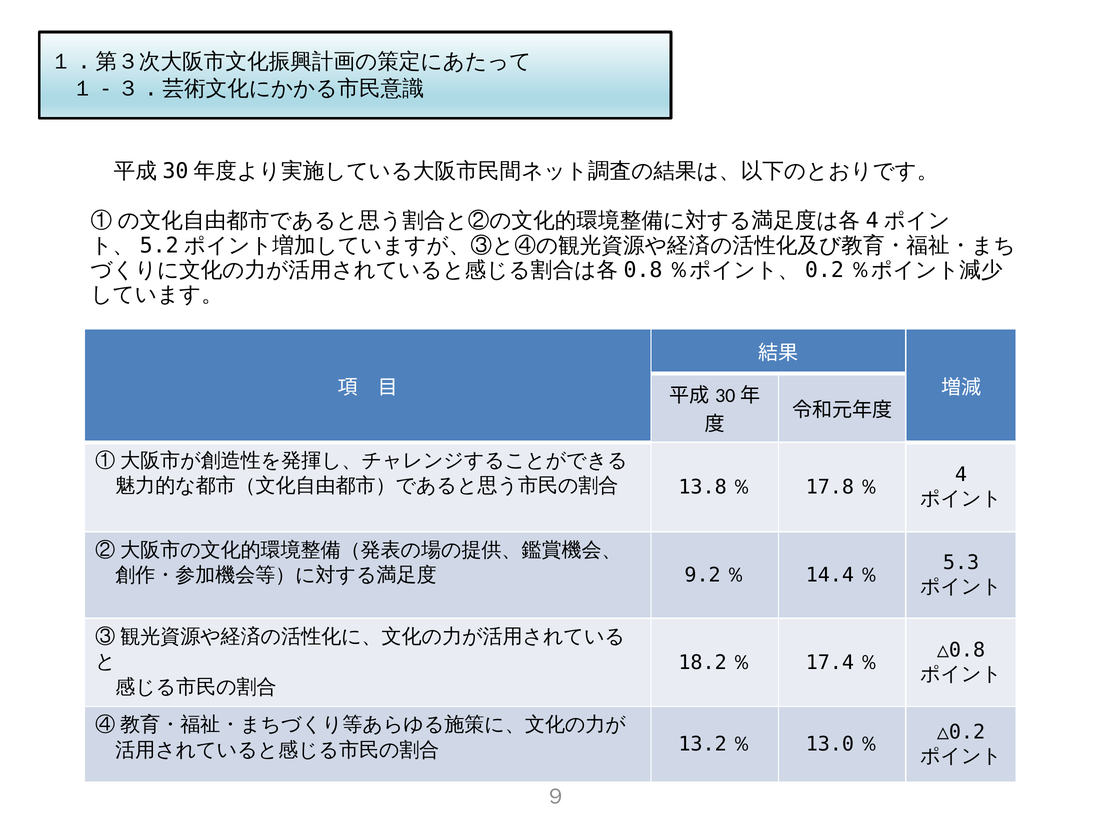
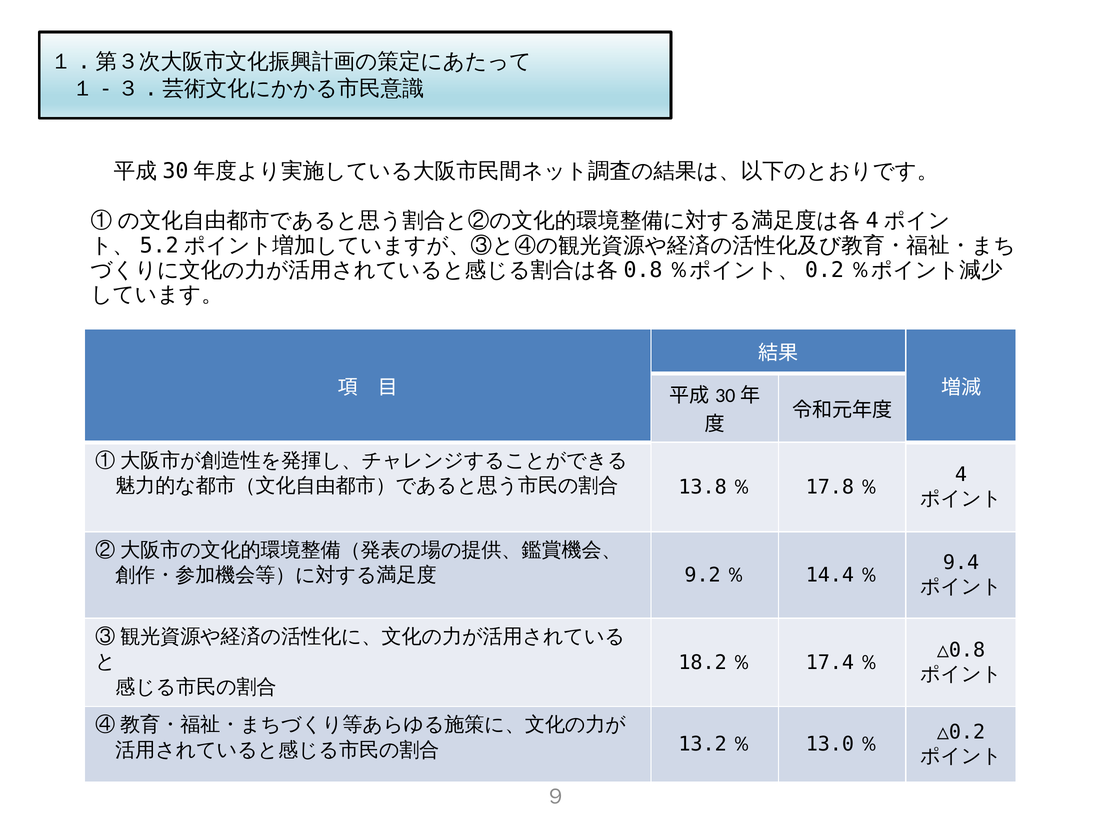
5.3: 5.3 -> 9.4
